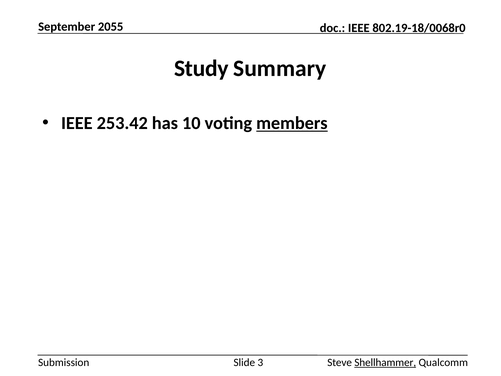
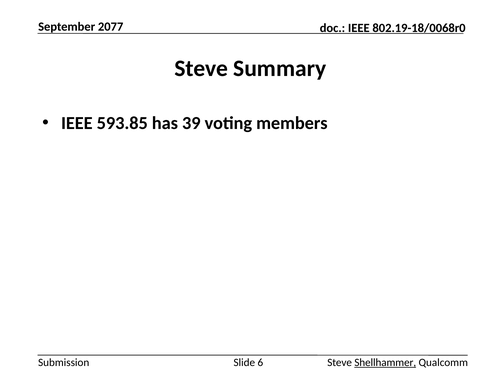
2055: 2055 -> 2077
Study at (201, 68): Study -> Steve
253.42: 253.42 -> 593.85
10: 10 -> 39
members underline: present -> none
3: 3 -> 6
